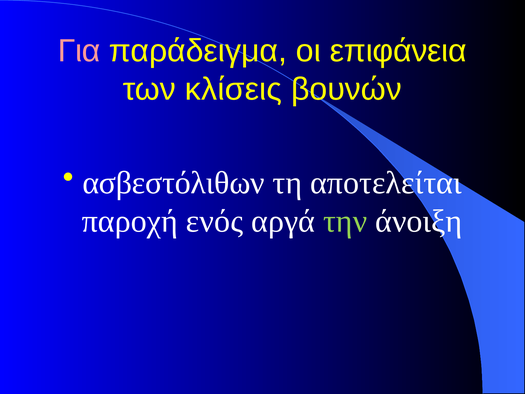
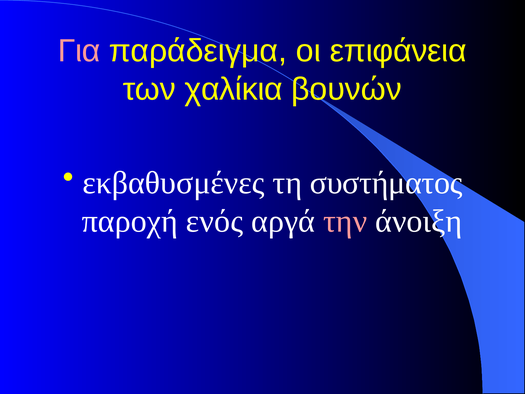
κλίσεις: κλίσεις -> χαλίκια
ασβεστόλιθων: ασβεστόλιθων -> εκβαθυσμένες
αποτελείται: αποτελείται -> συστήματος
την colour: light green -> pink
